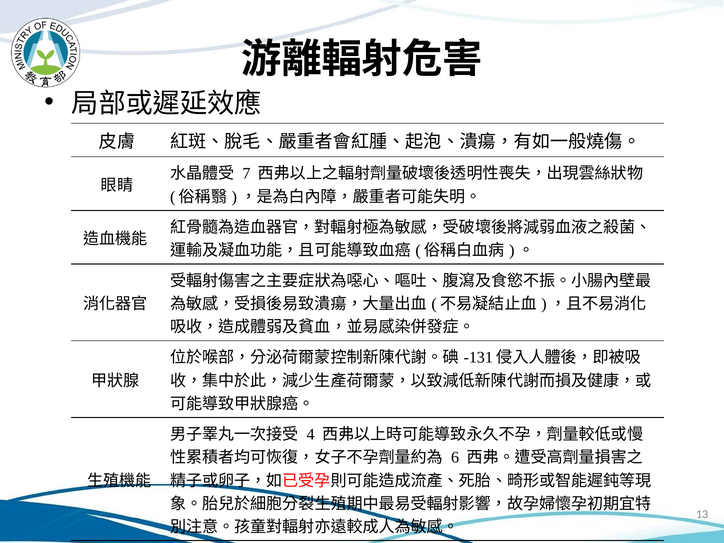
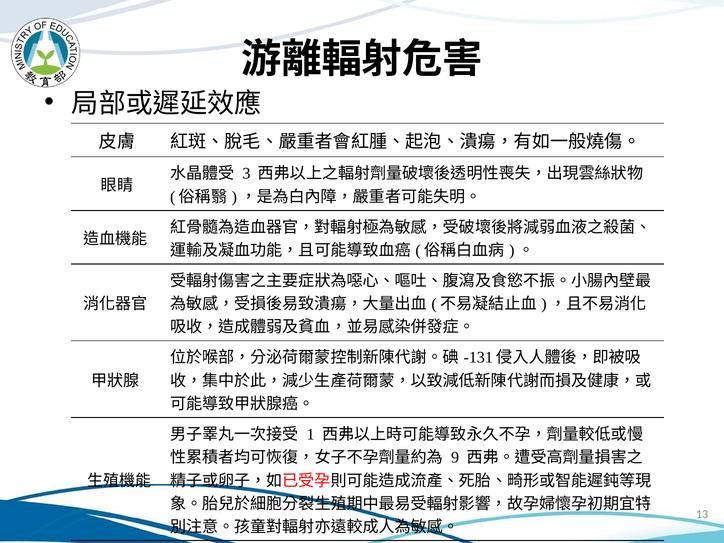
7: 7 -> 3
4: 4 -> 1
6: 6 -> 9
